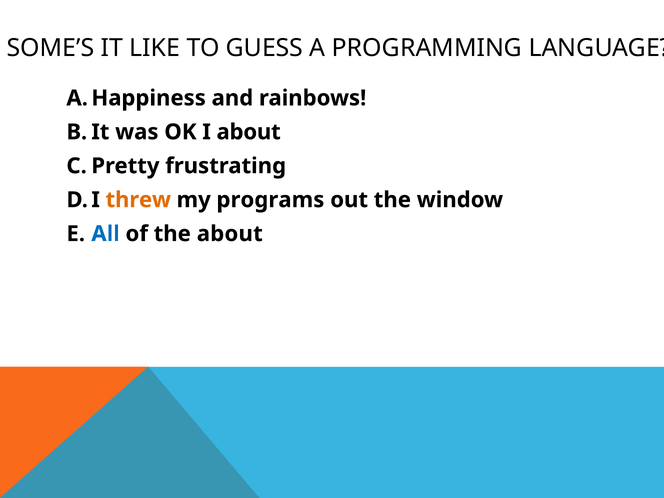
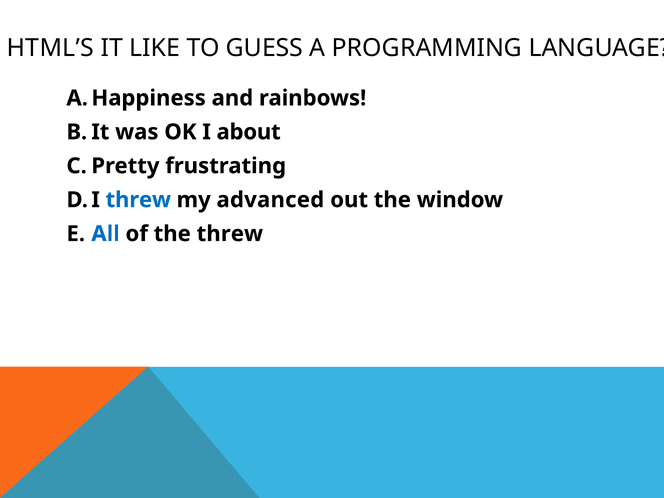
SOME’S: SOME’S -> HTML’S
threw at (138, 200) colour: orange -> blue
programs: programs -> advanced
the about: about -> threw
